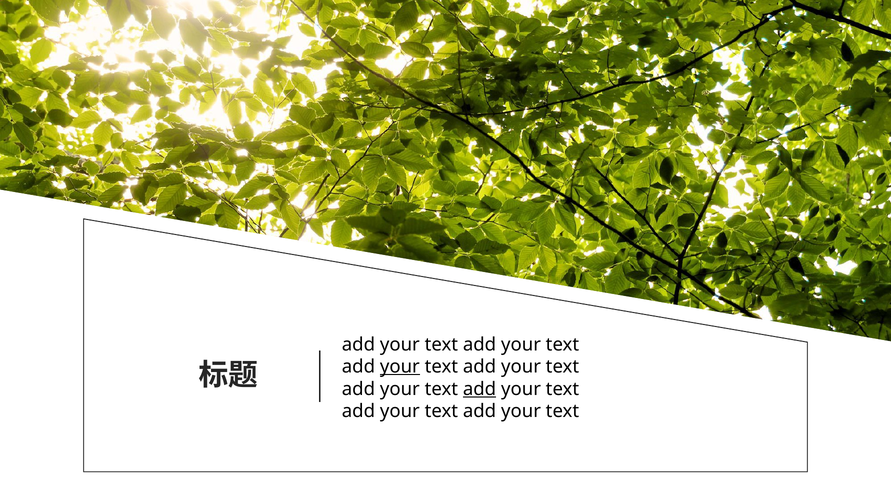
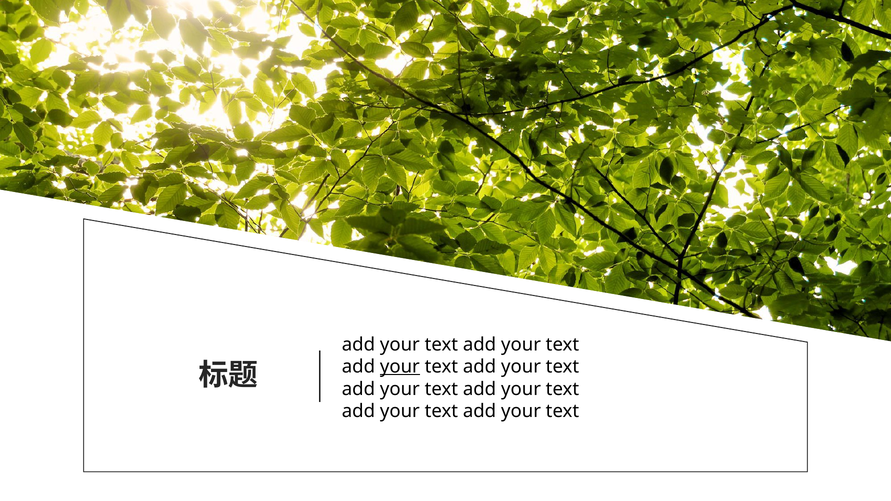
add at (480, 389) underline: present -> none
